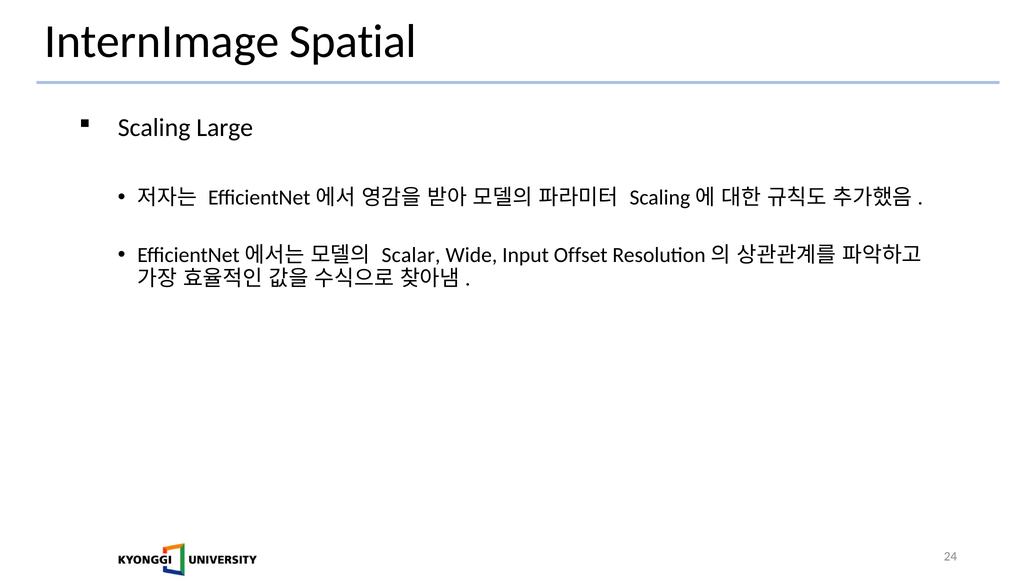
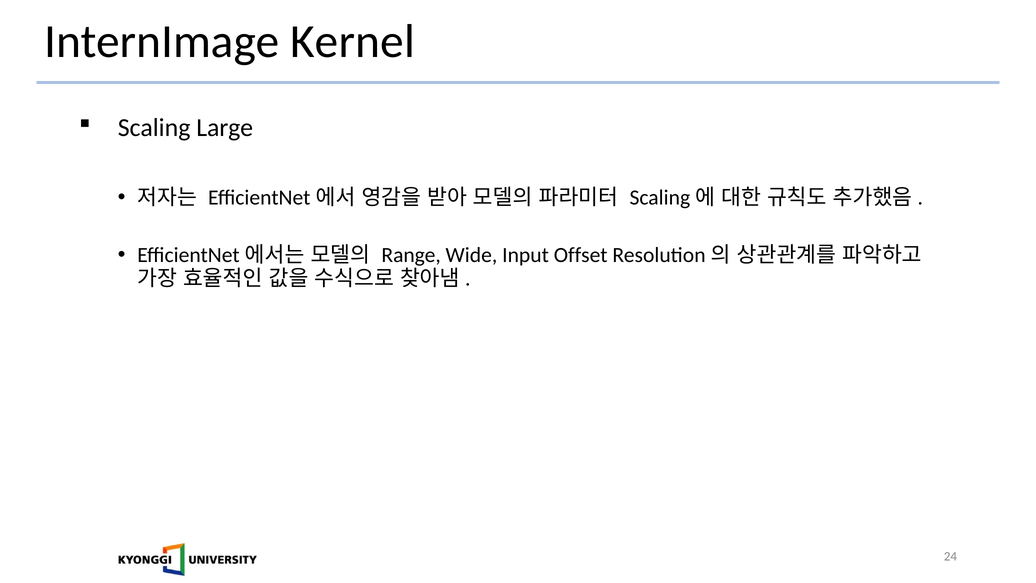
Spatial: Spatial -> Kernel
Scalar: Scalar -> Range
